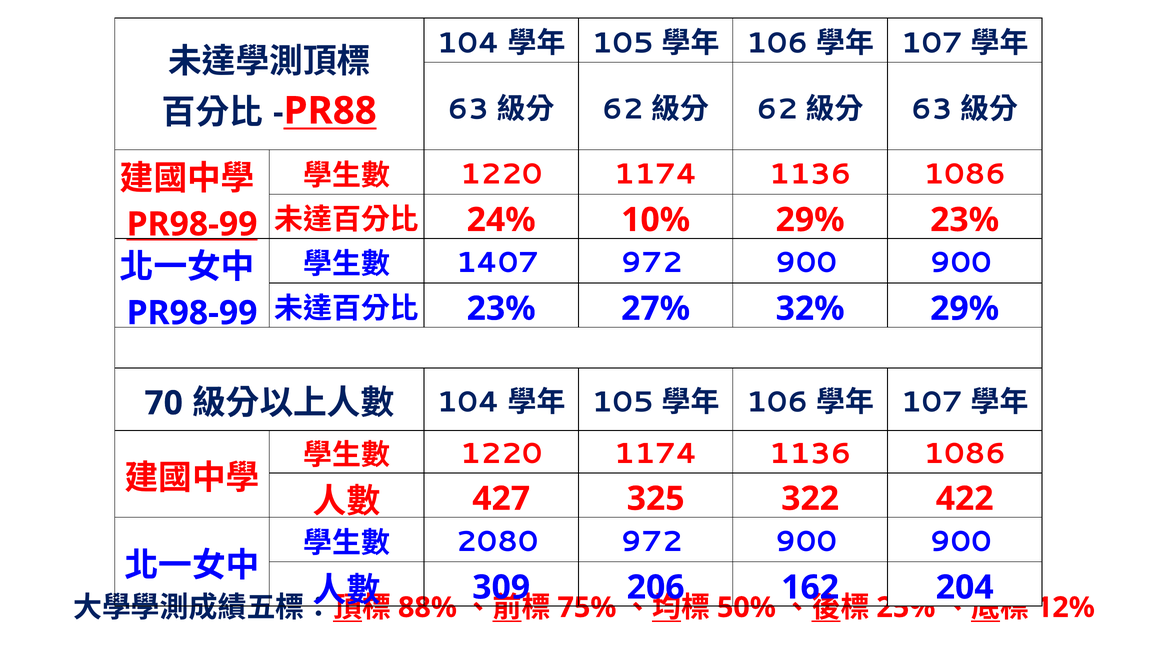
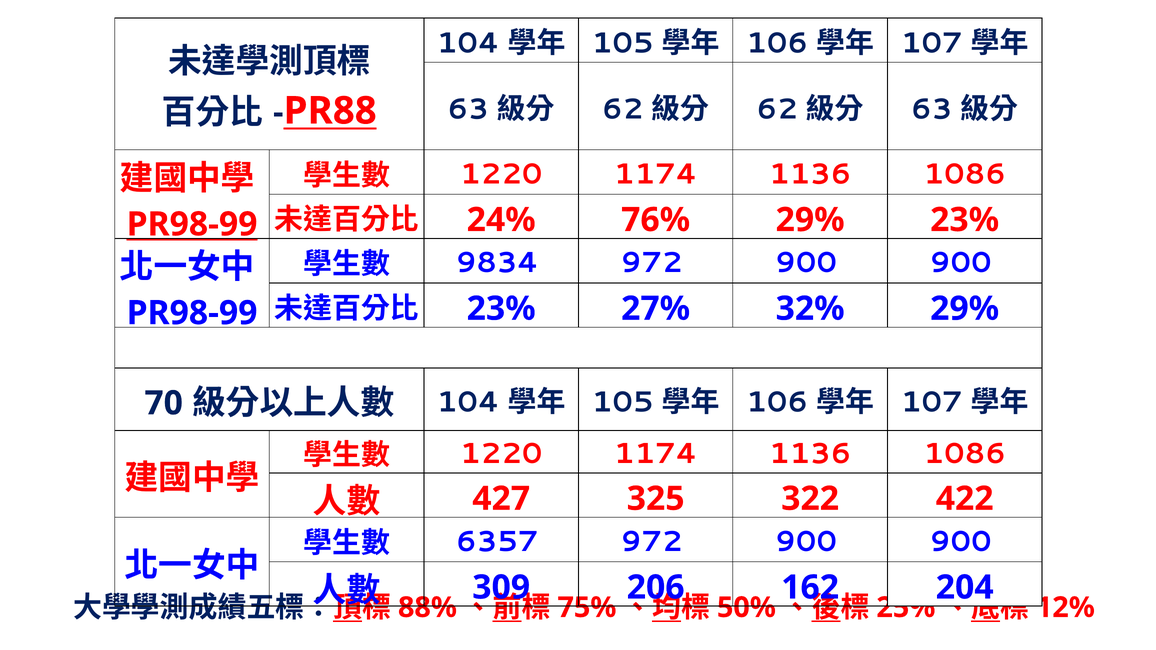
10%: 10% -> 76%
1407: 1407 -> 9834
2080: 2080 -> 6357
